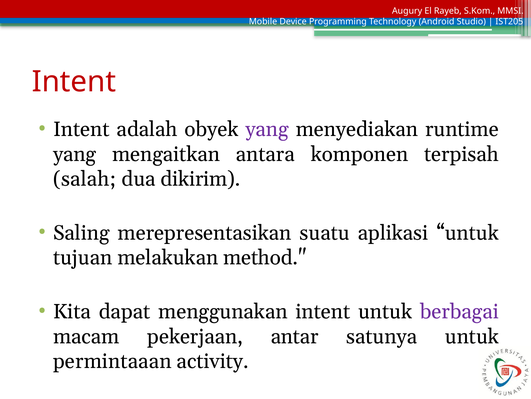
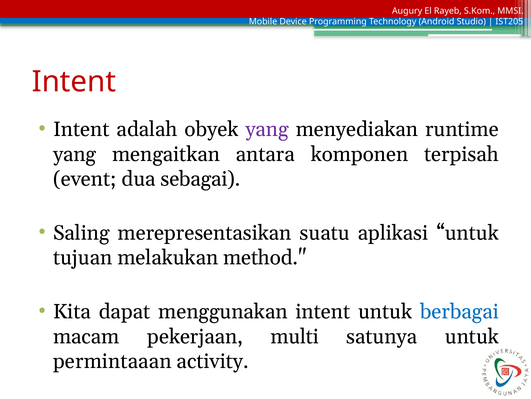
salah: salah -> event
dikirim: dikirim -> sebagai
berbagai colour: purple -> blue
antar: antar -> multi
